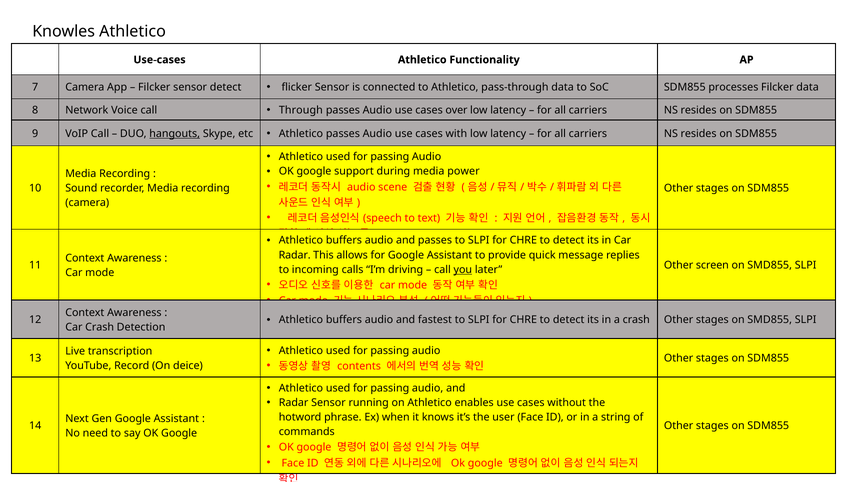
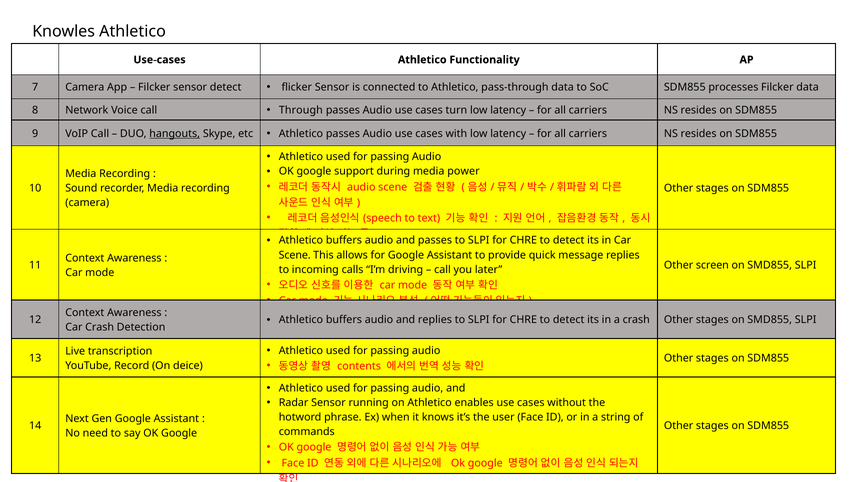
over: over -> turn
Radar at (295, 255): Radar -> Scene
you underline: present -> none
and fastest: fastest -> replies
